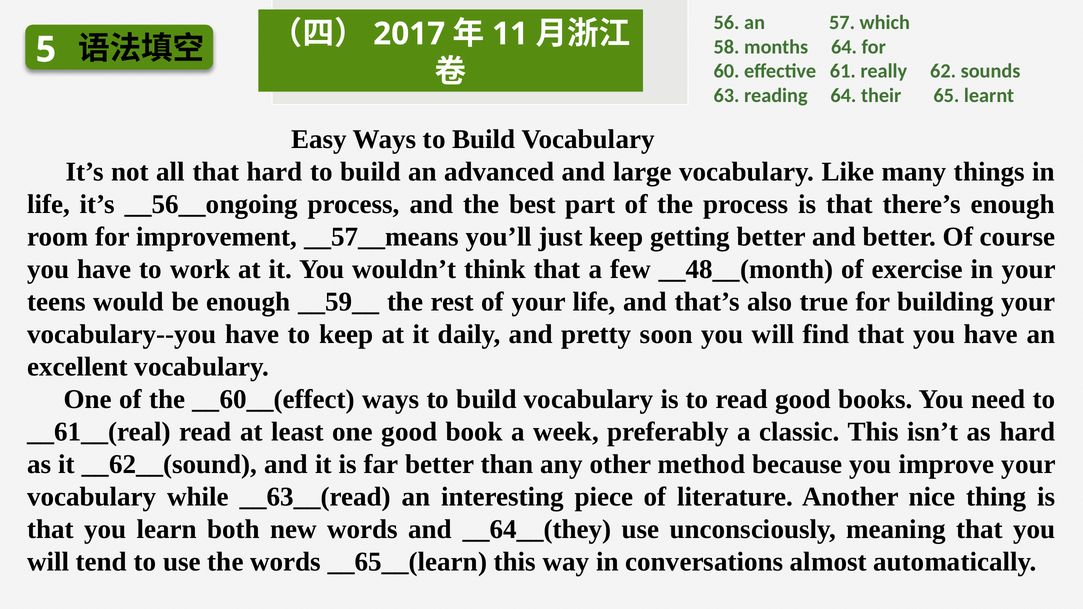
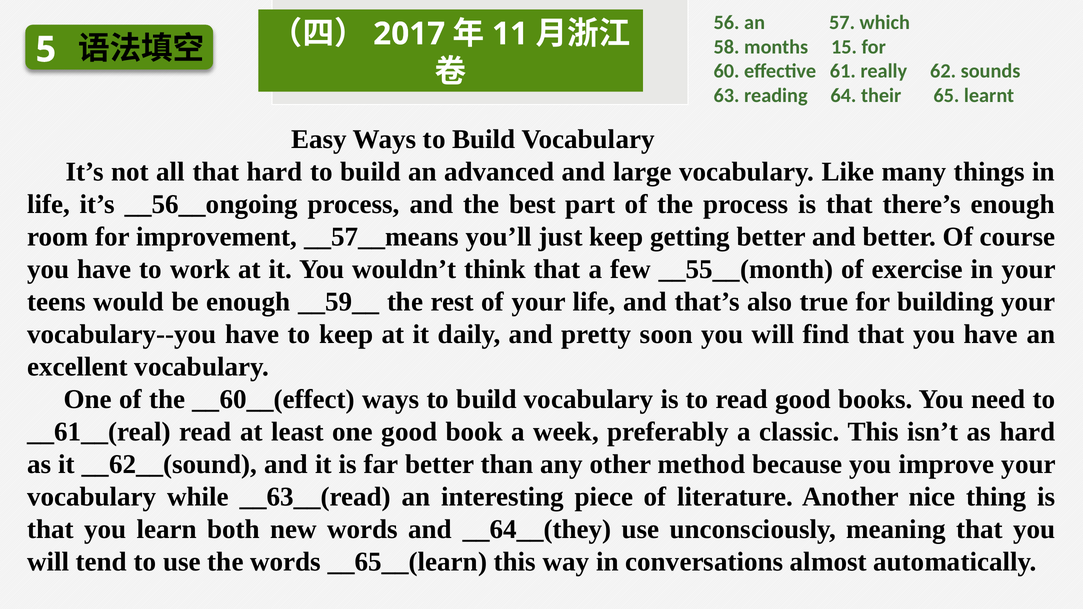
months 64: 64 -> 15
__48__(month: __48__(month -> __55__(month
